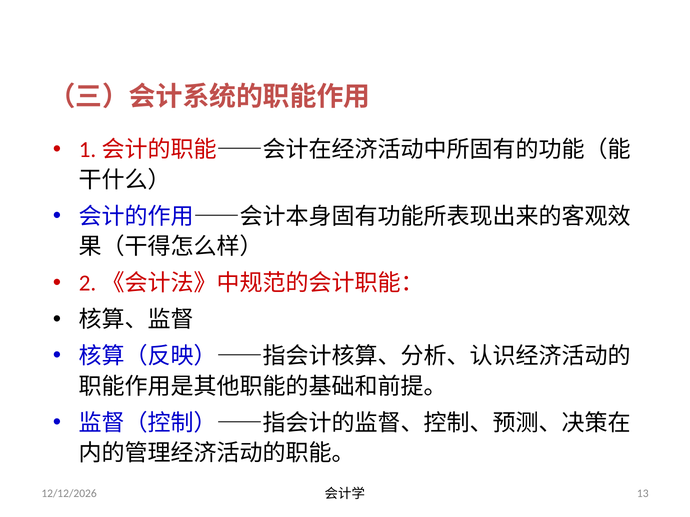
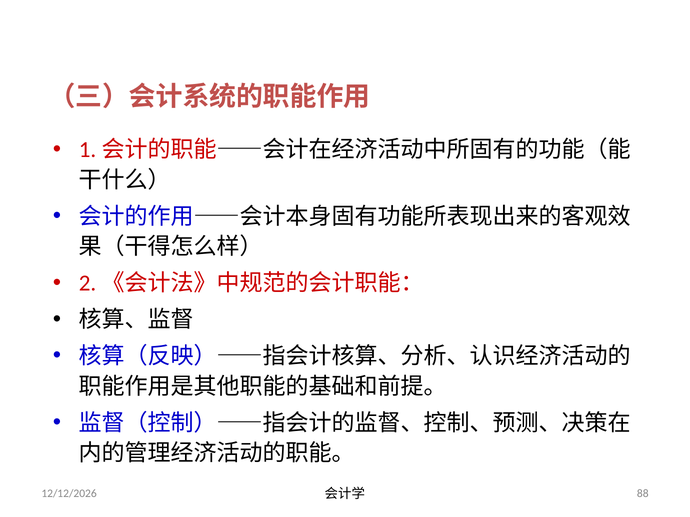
13: 13 -> 88
